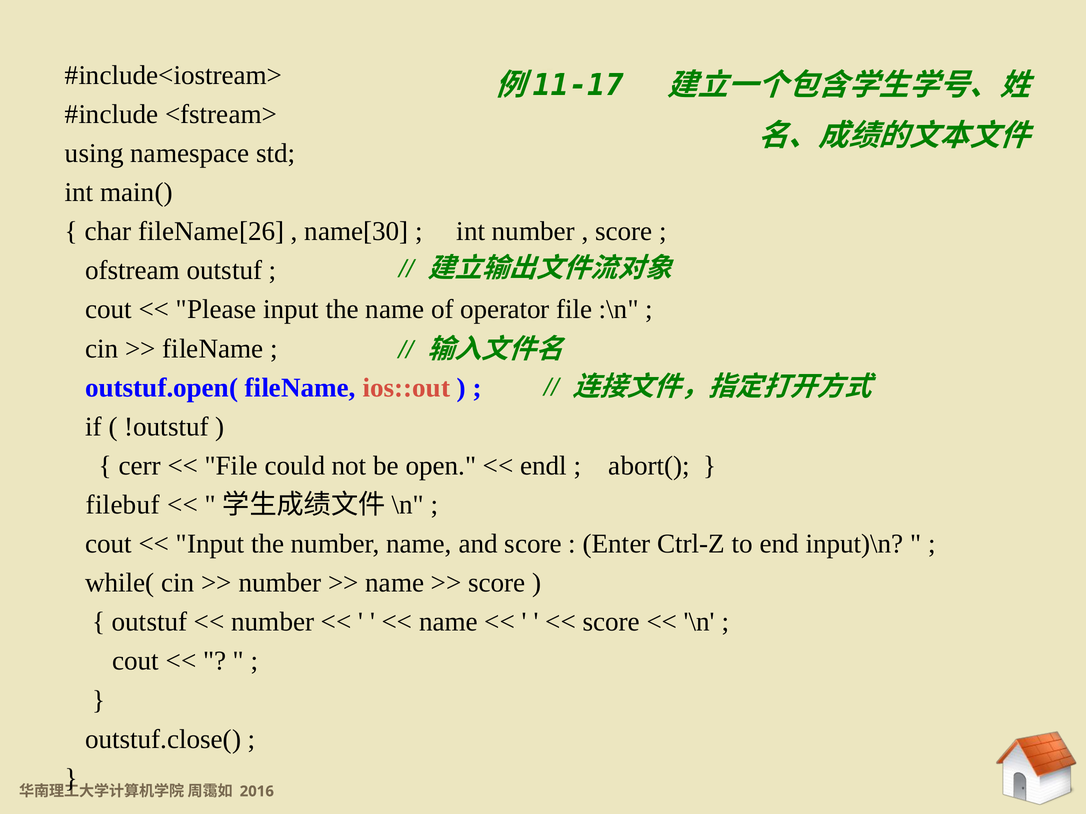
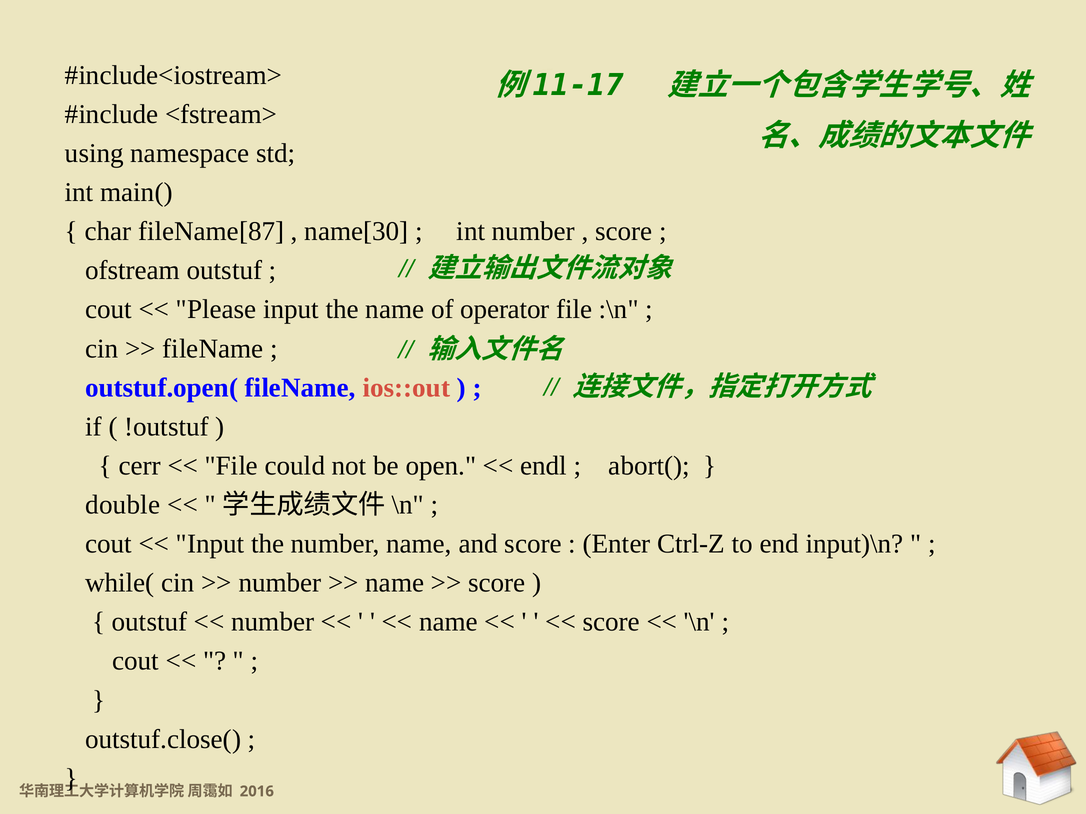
fileName[26: fileName[26 -> fileName[87
filebuf: filebuf -> double
